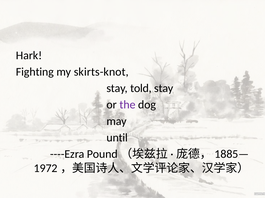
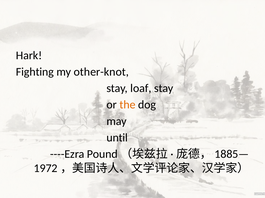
skirts-knot: skirts-knot -> other-knot
told: told -> loaf
the colour: purple -> orange
